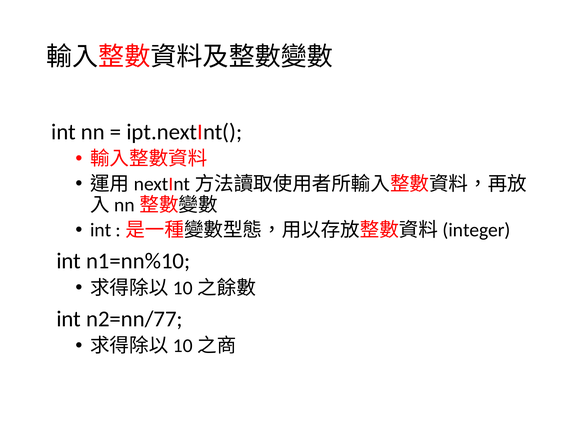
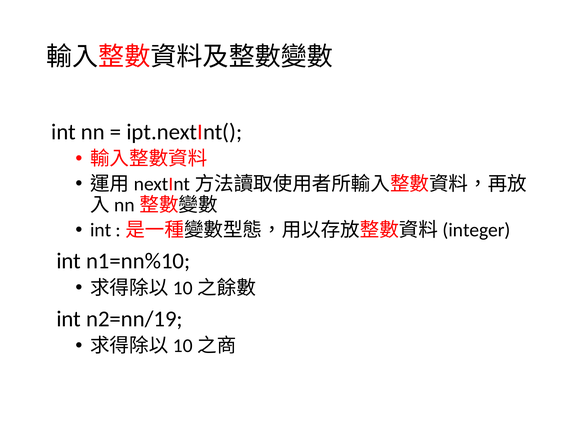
n2=nn/77: n2=nn/77 -> n2=nn/19
